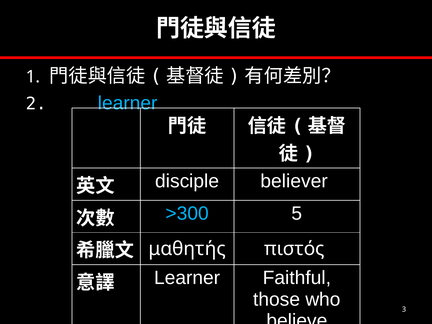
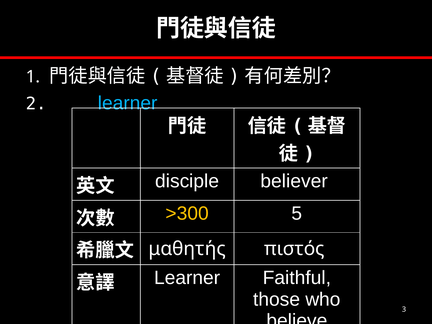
>300 colour: light blue -> yellow
